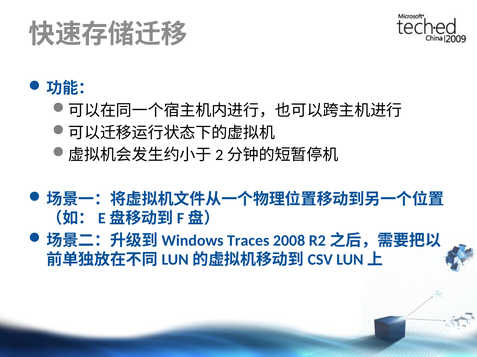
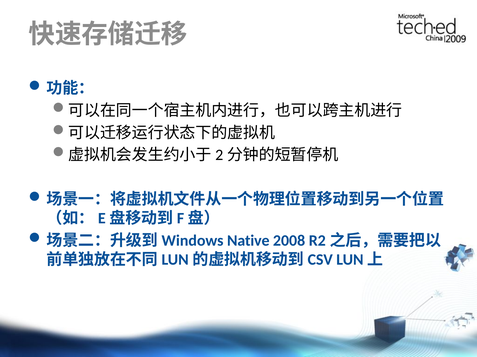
Traces: Traces -> Native
